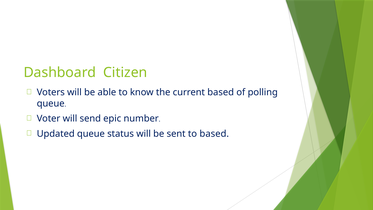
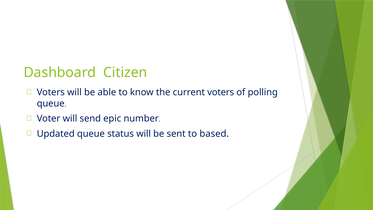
current based: based -> voters
